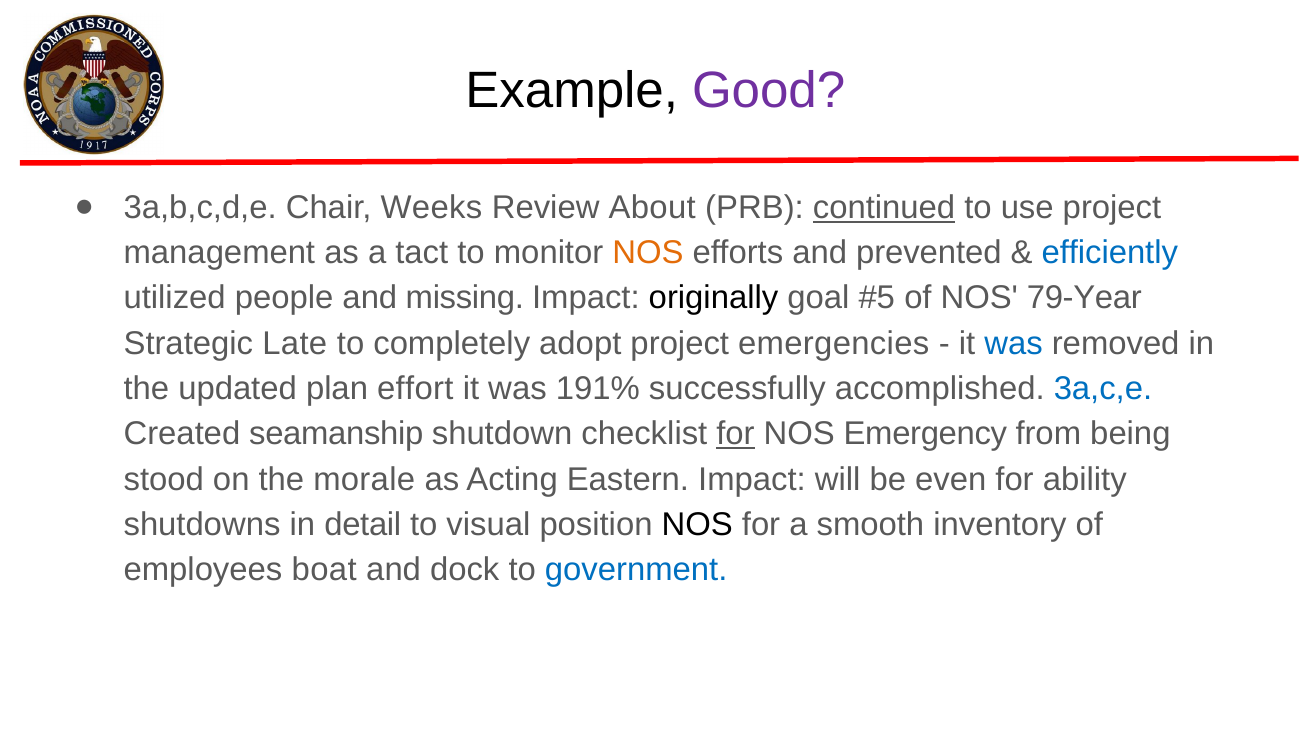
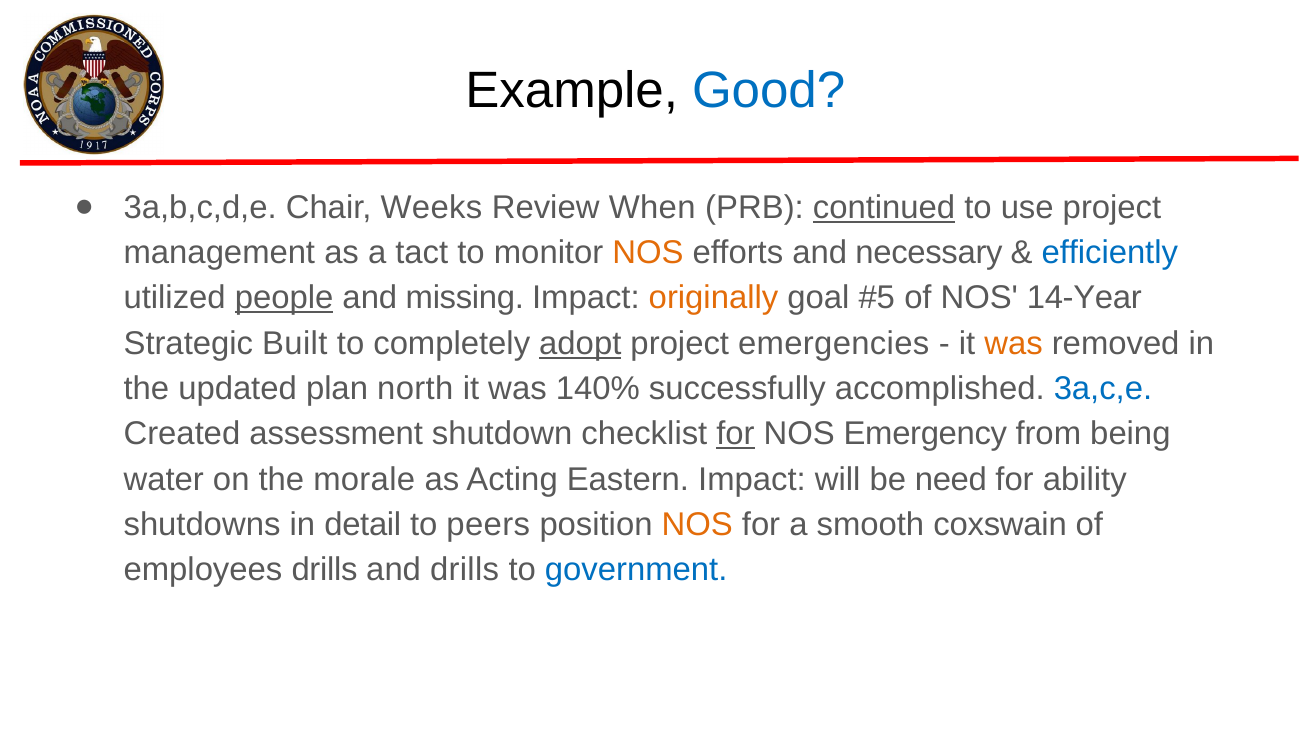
Good colour: purple -> blue
About: About -> When
prevented: prevented -> necessary
people underline: none -> present
originally colour: black -> orange
79-Year: 79-Year -> 14-Year
Late: Late -> Built
adopt underline: none -> present
was at (1014, 344) colour: blue -> orange
effort: effort -> north
191%: 191% -> 140%
seamanship: seamanship -> assessment
stood: stood -> water
even: even -> need
visual: visual -> peers
NOS at (697, 525) colour: black -> orange
inventory: inventory -> coxswain
employees boat: boat -> drills
and dock: dock -> drills
